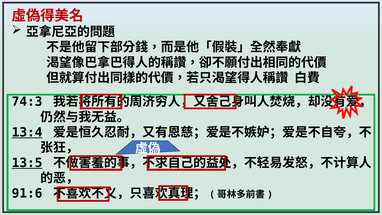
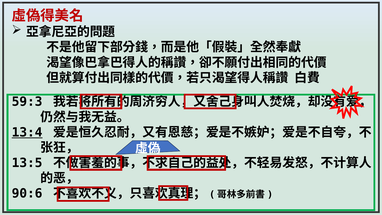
74:3: 74:3 -> 59:3
13:5 underline: present -> none
91:6: 91:6 -> 90:6
